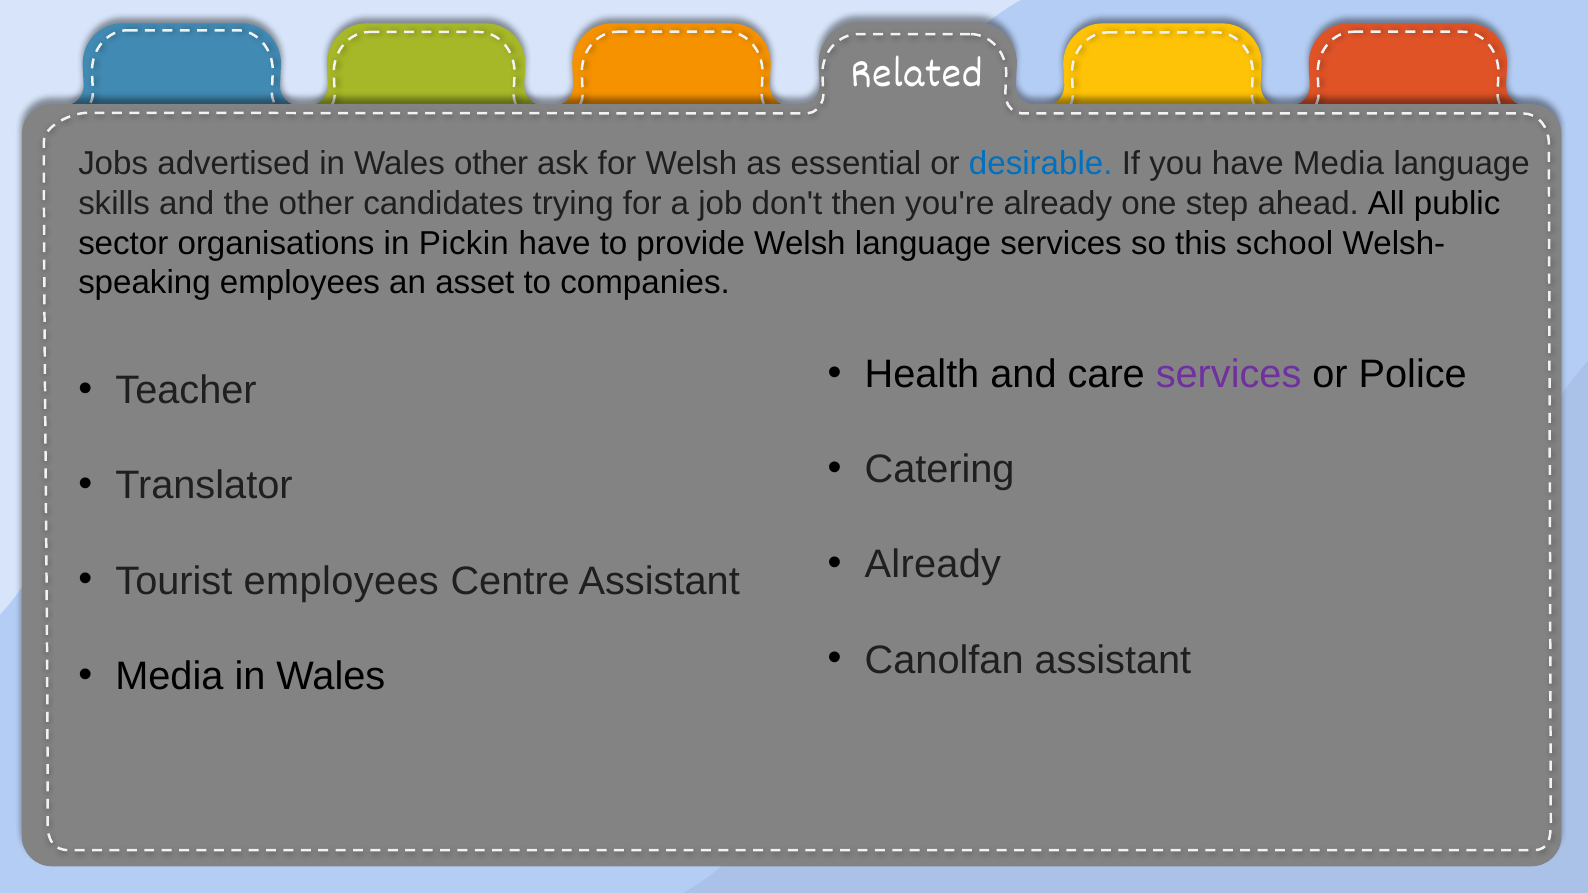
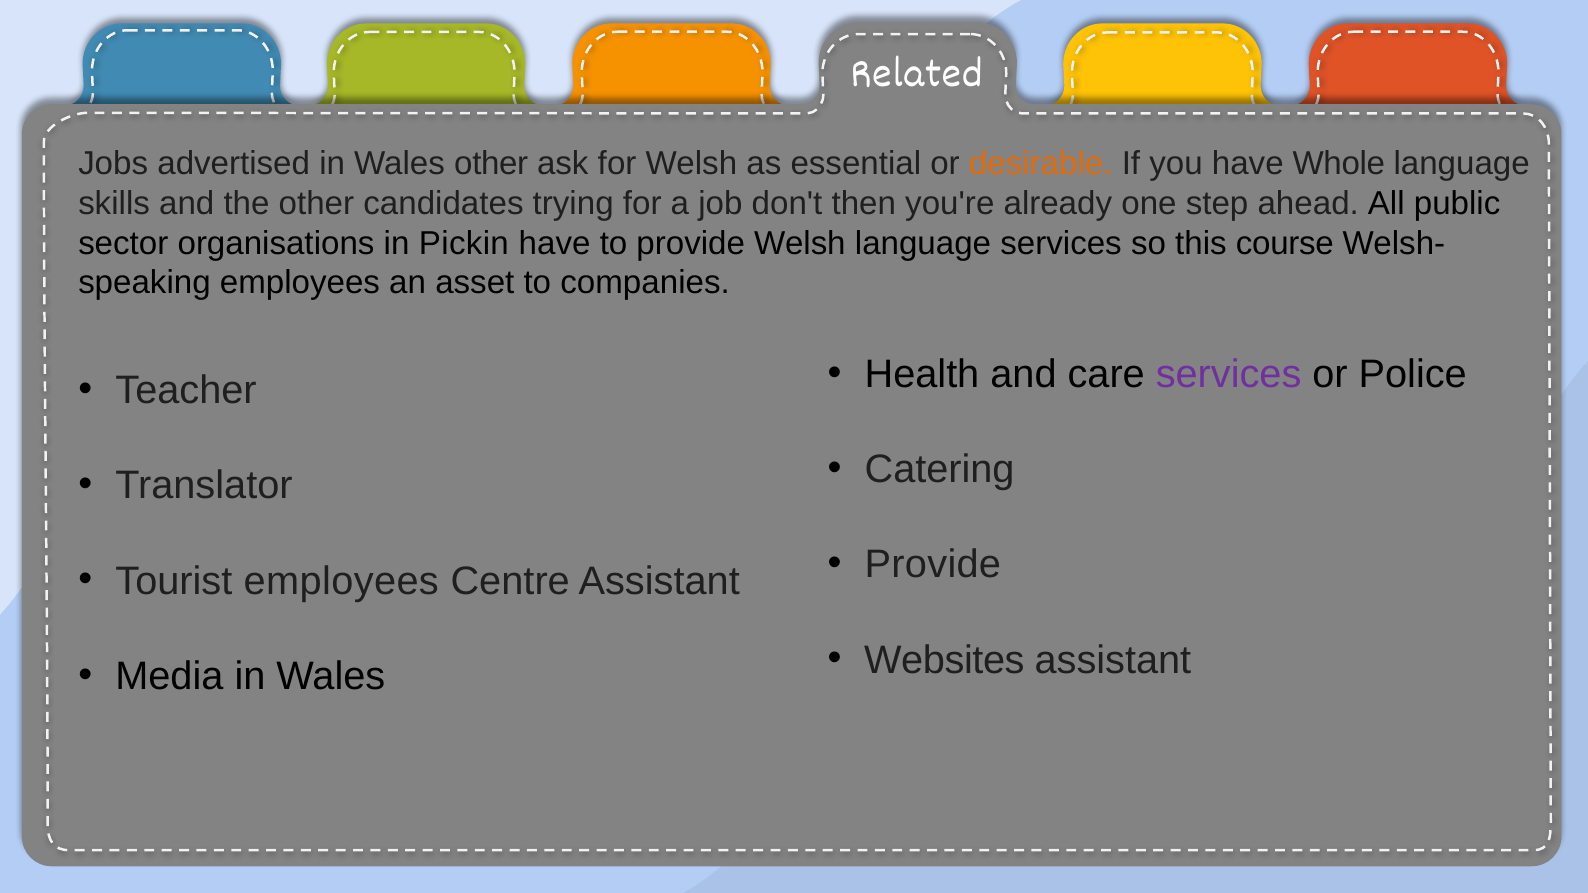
desirable colour: blue -> orange
have Media: Media -> Whole
school: school -> course
Already at (933, 565): Already -> Provide
Canolfan: Canolfan -> Websites
